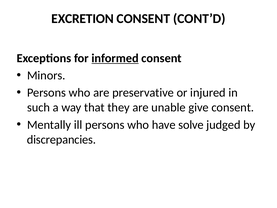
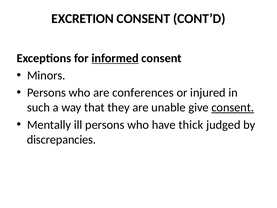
preservative: preservative -> conferences
consent at (233, 107) underline: none -> present
solve: solve -> thick
